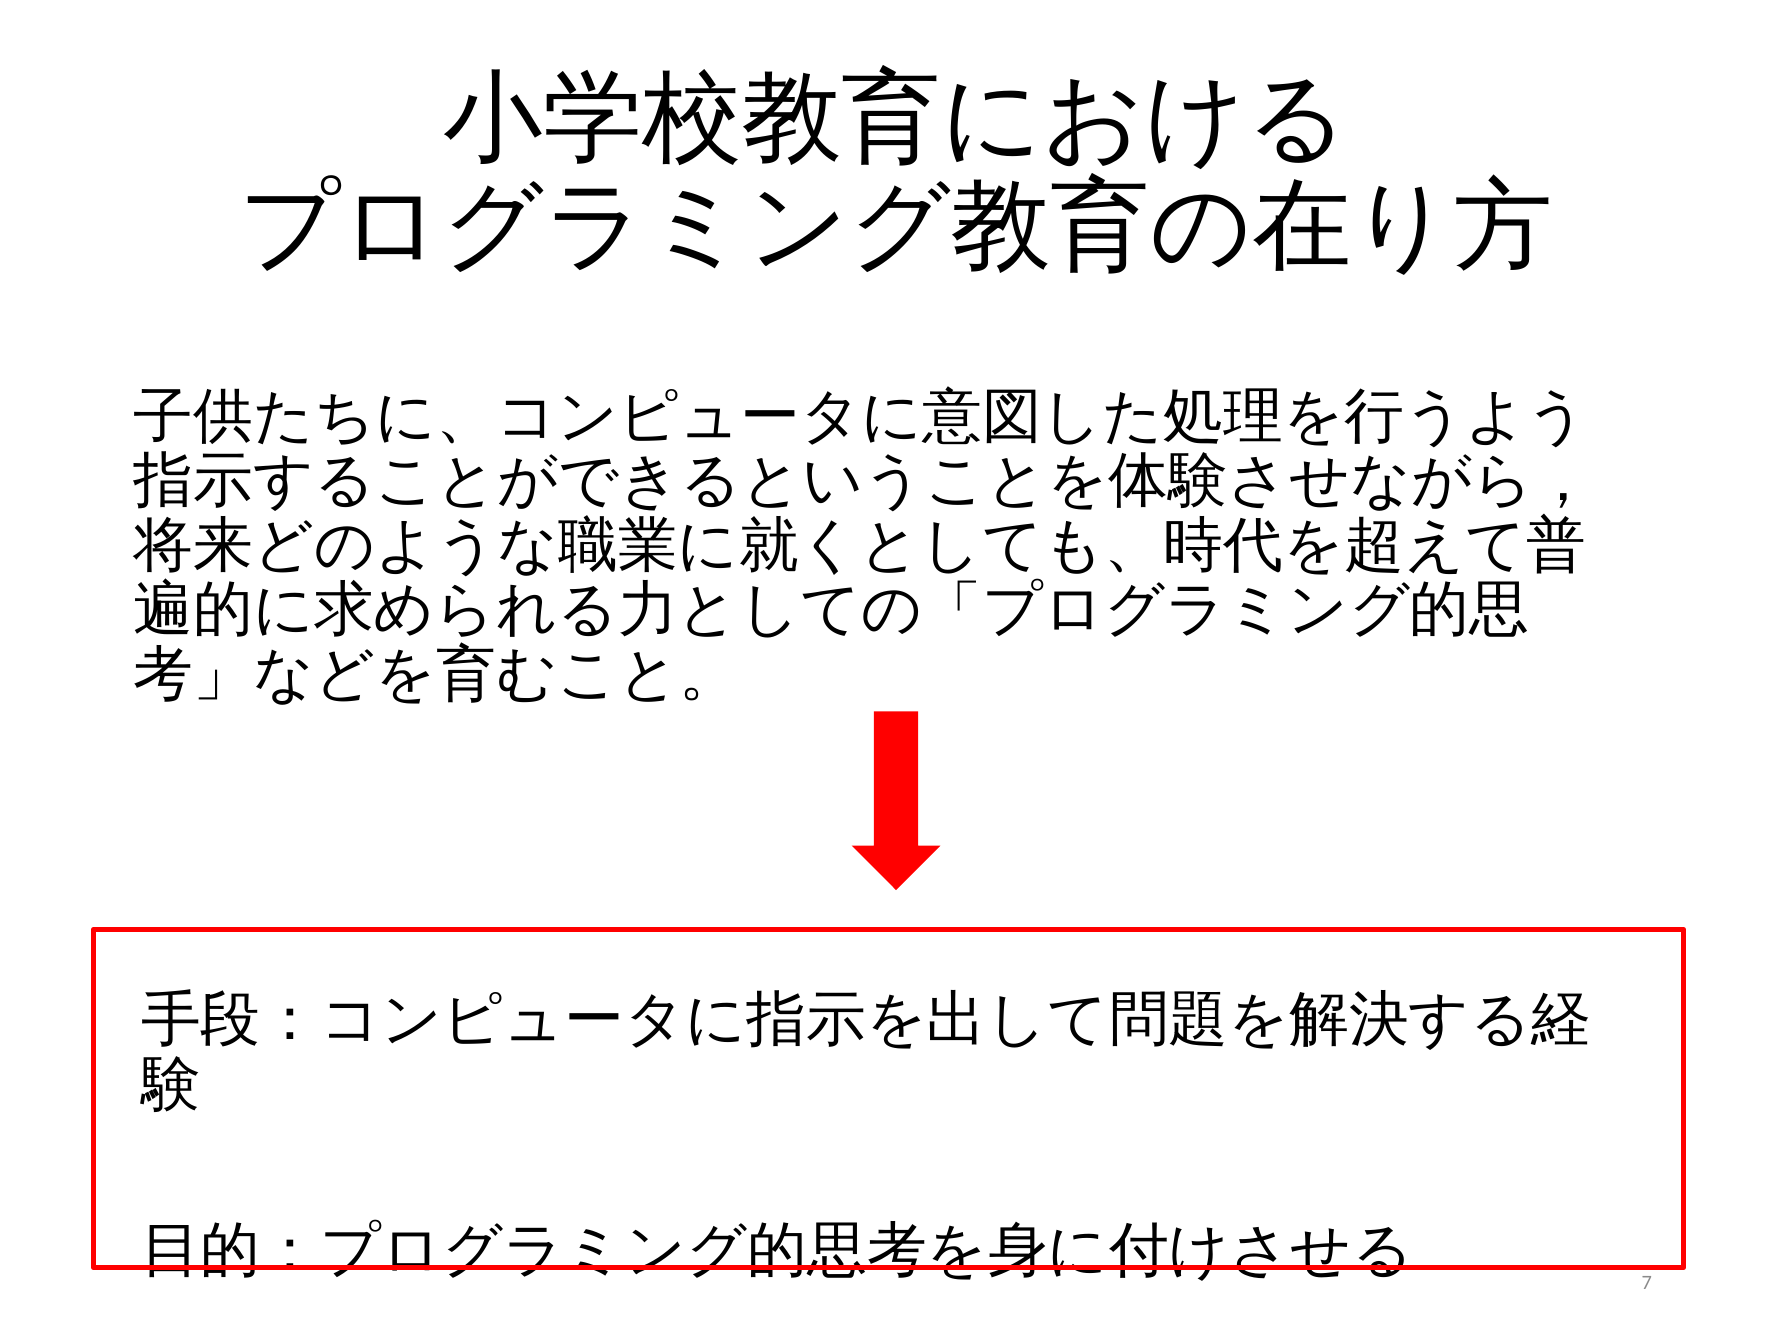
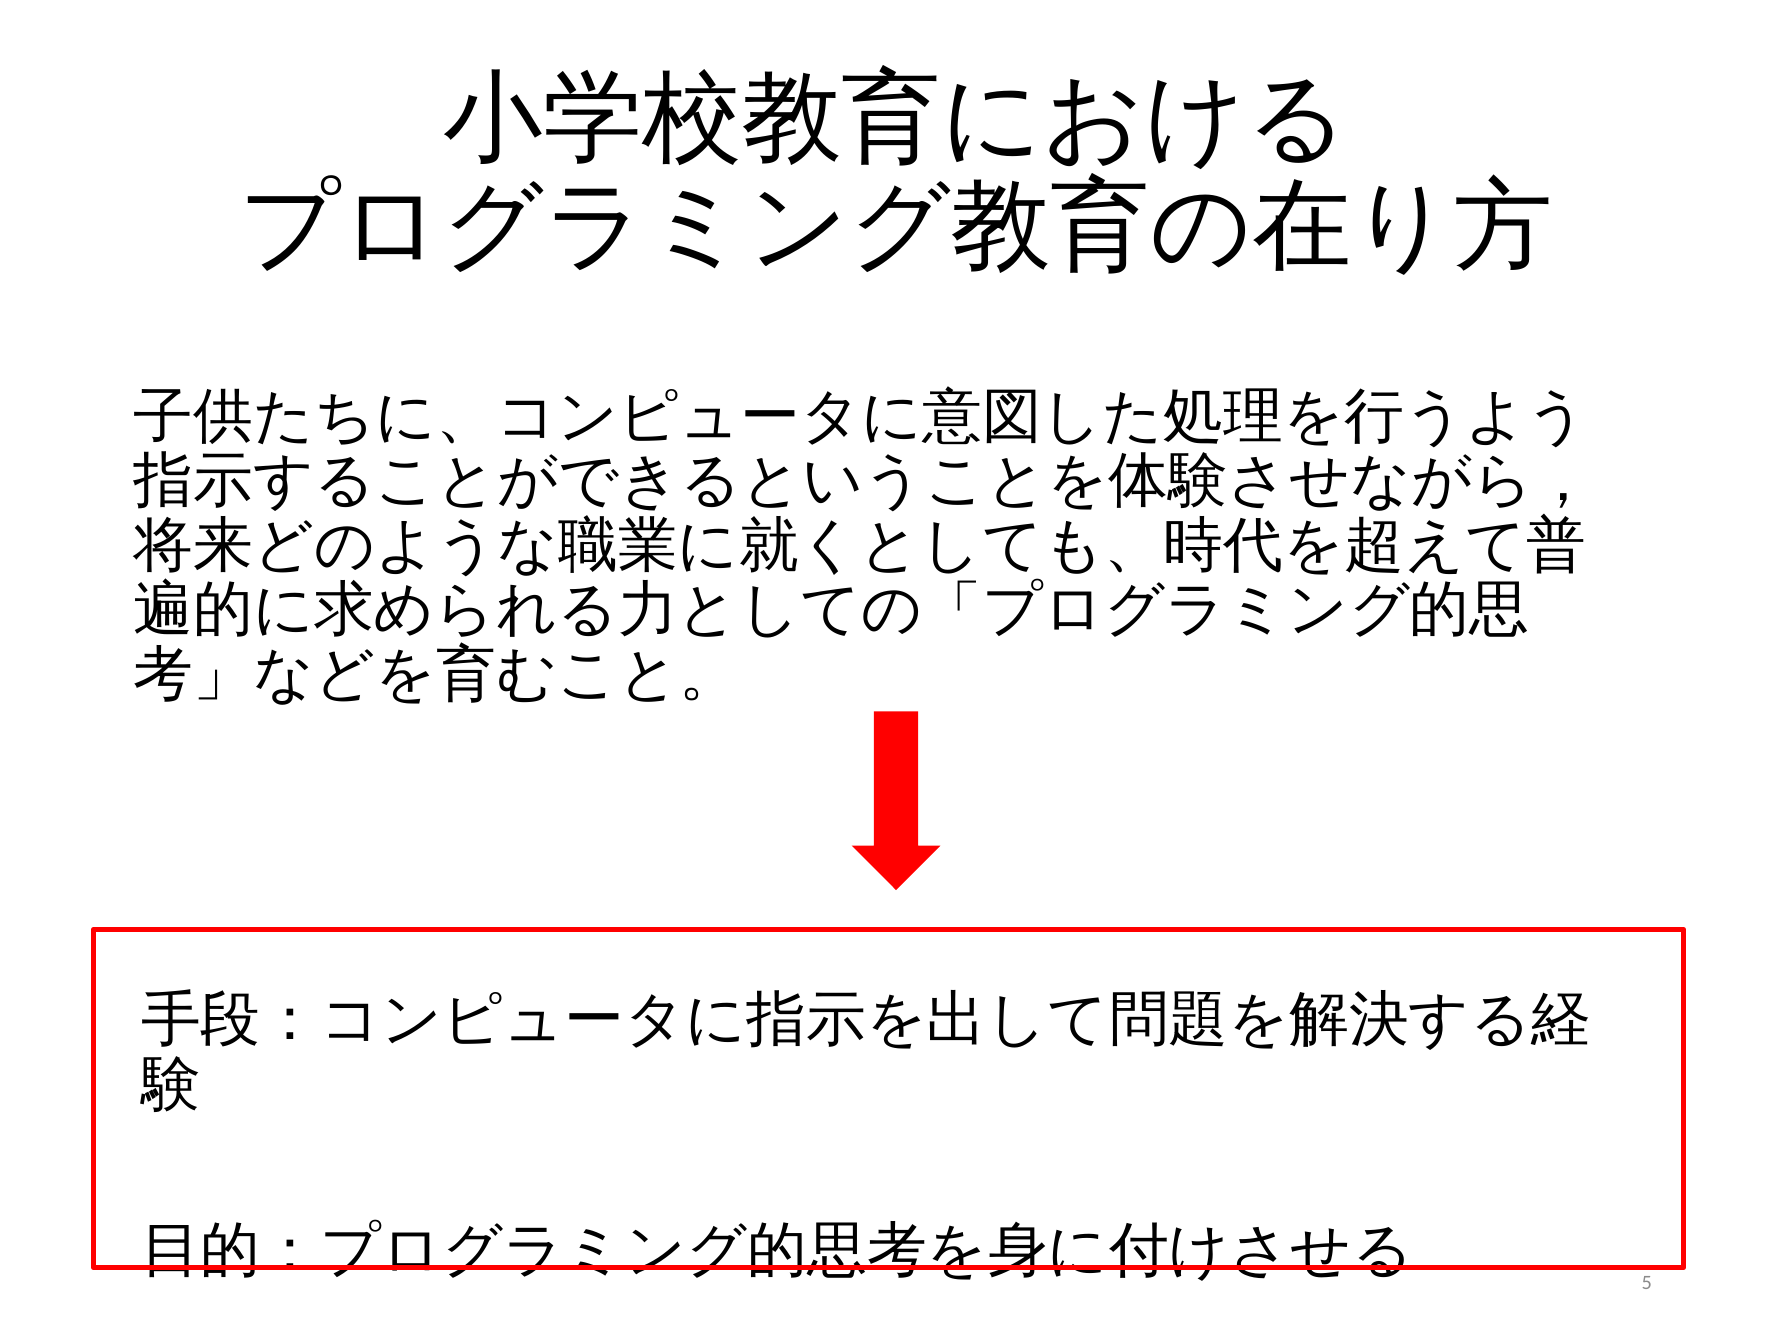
7: 7 -> 5
